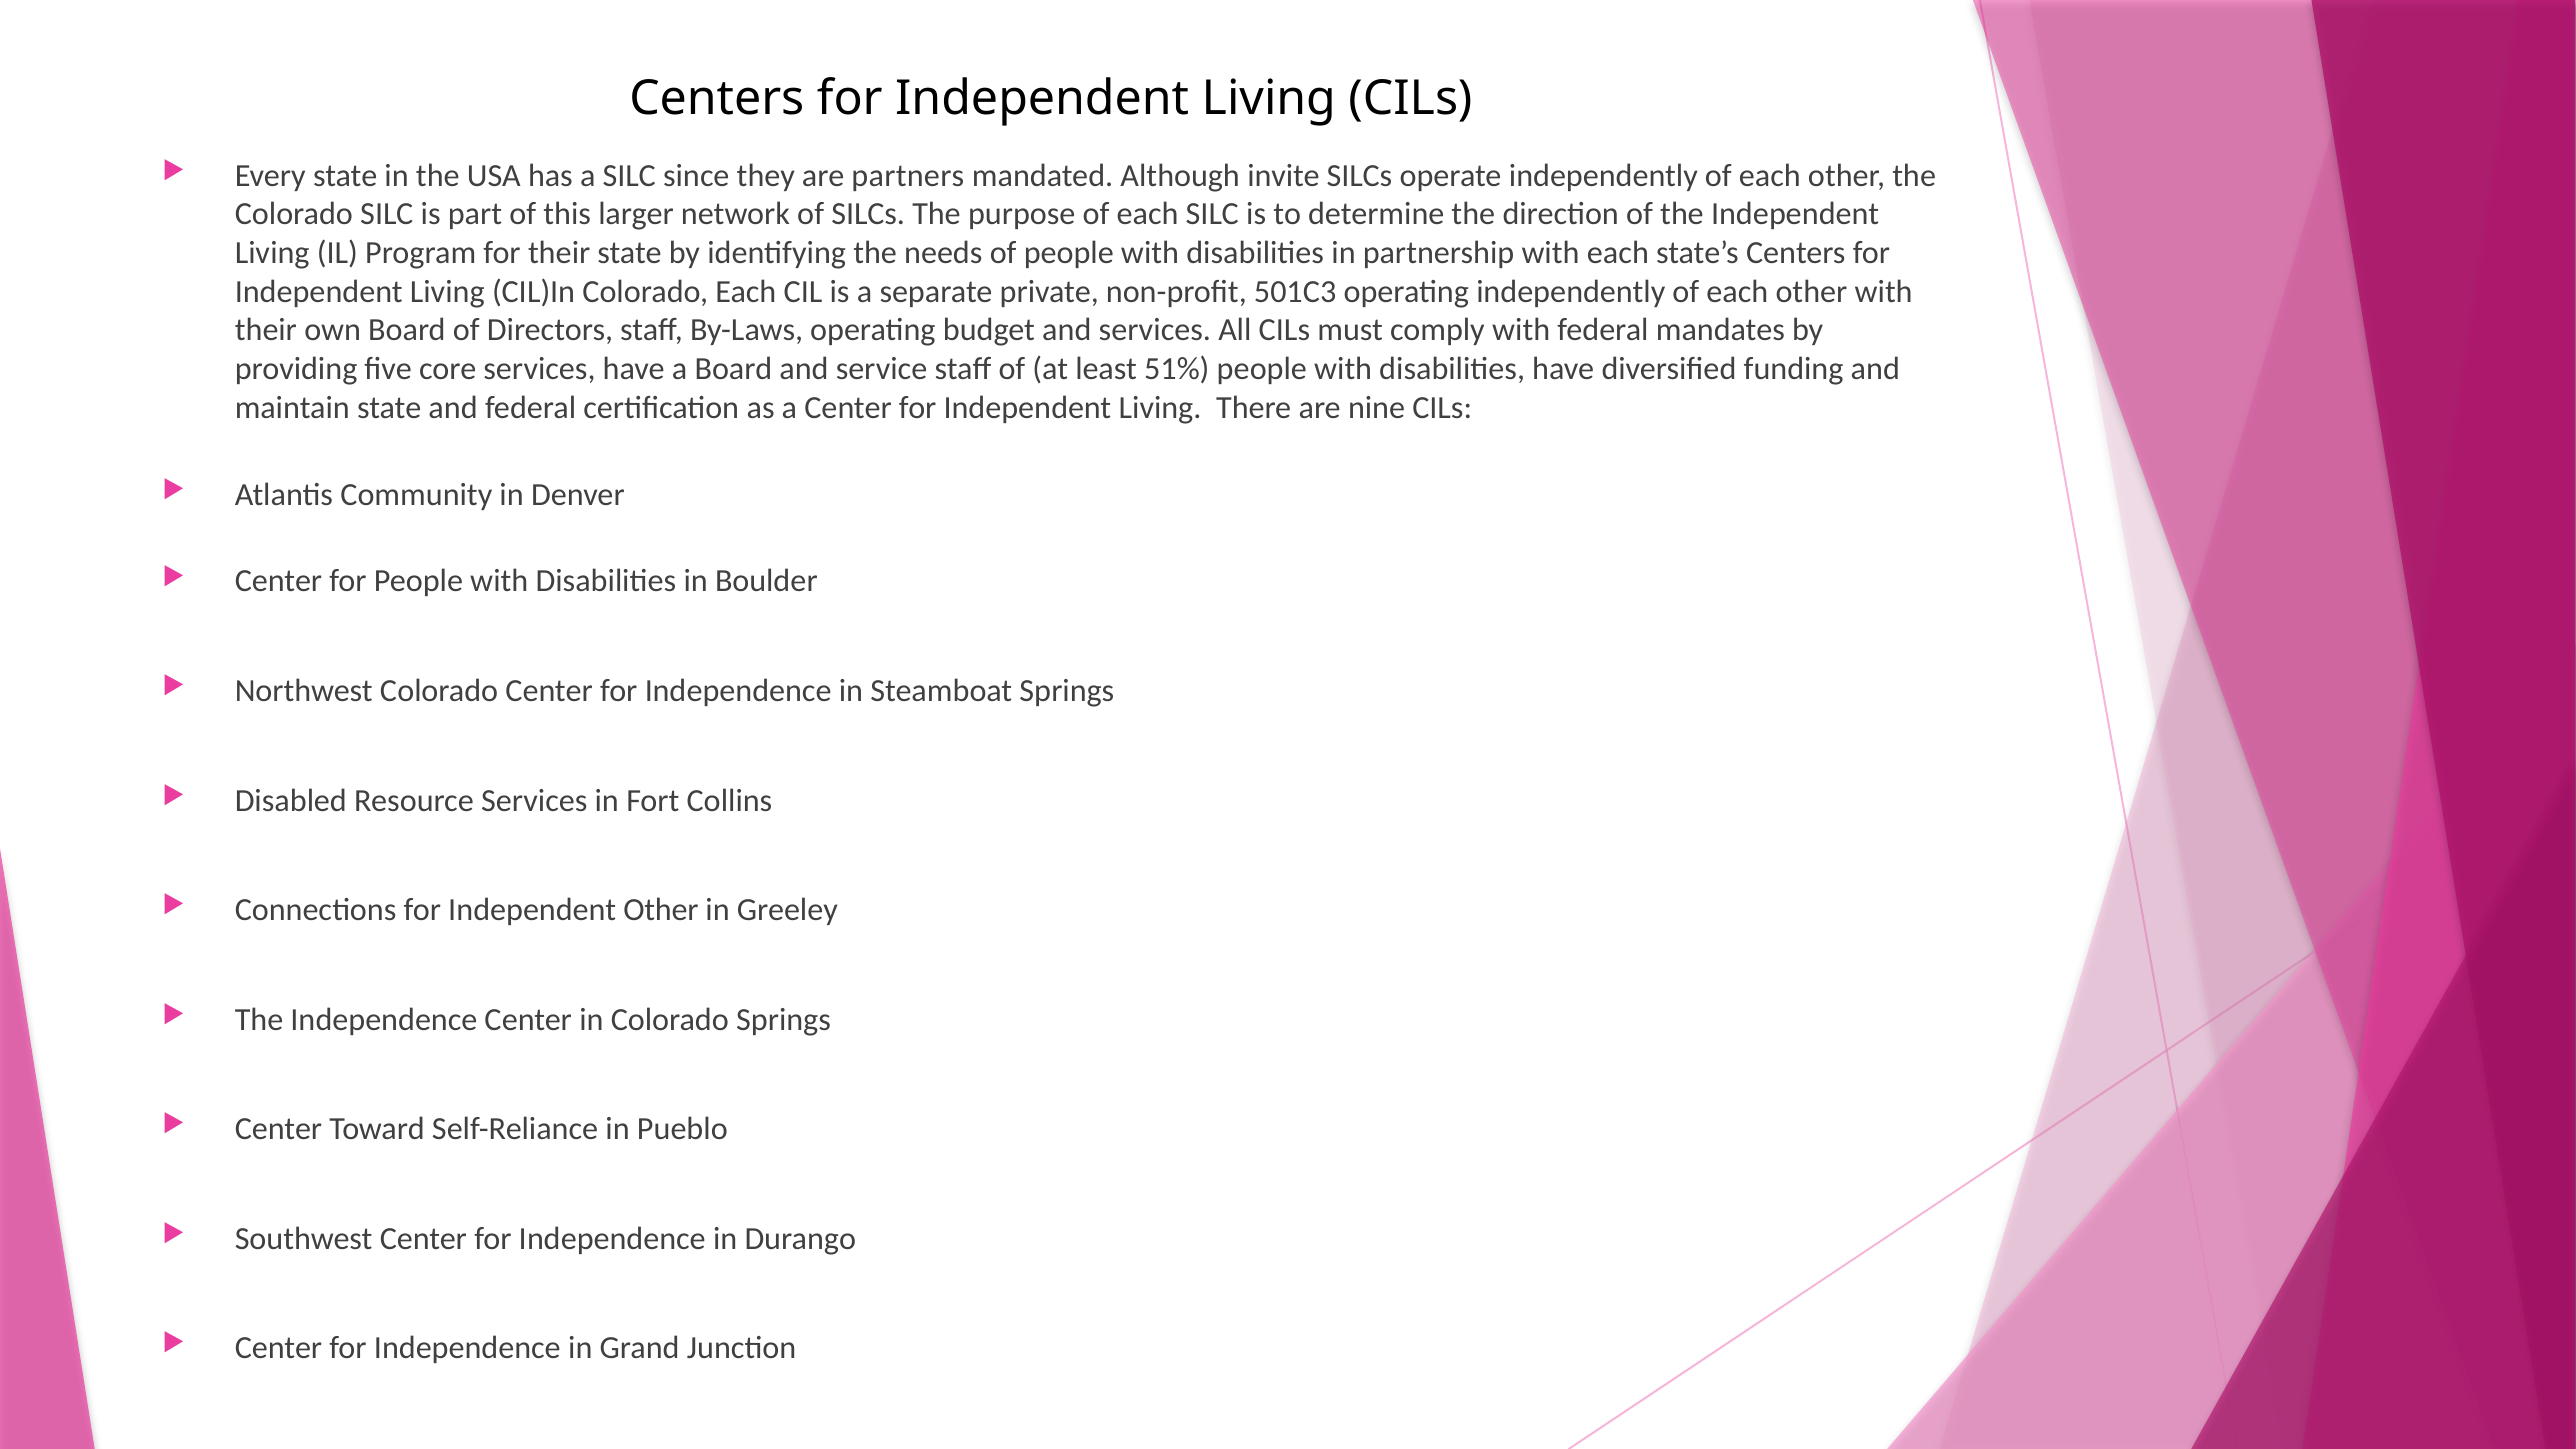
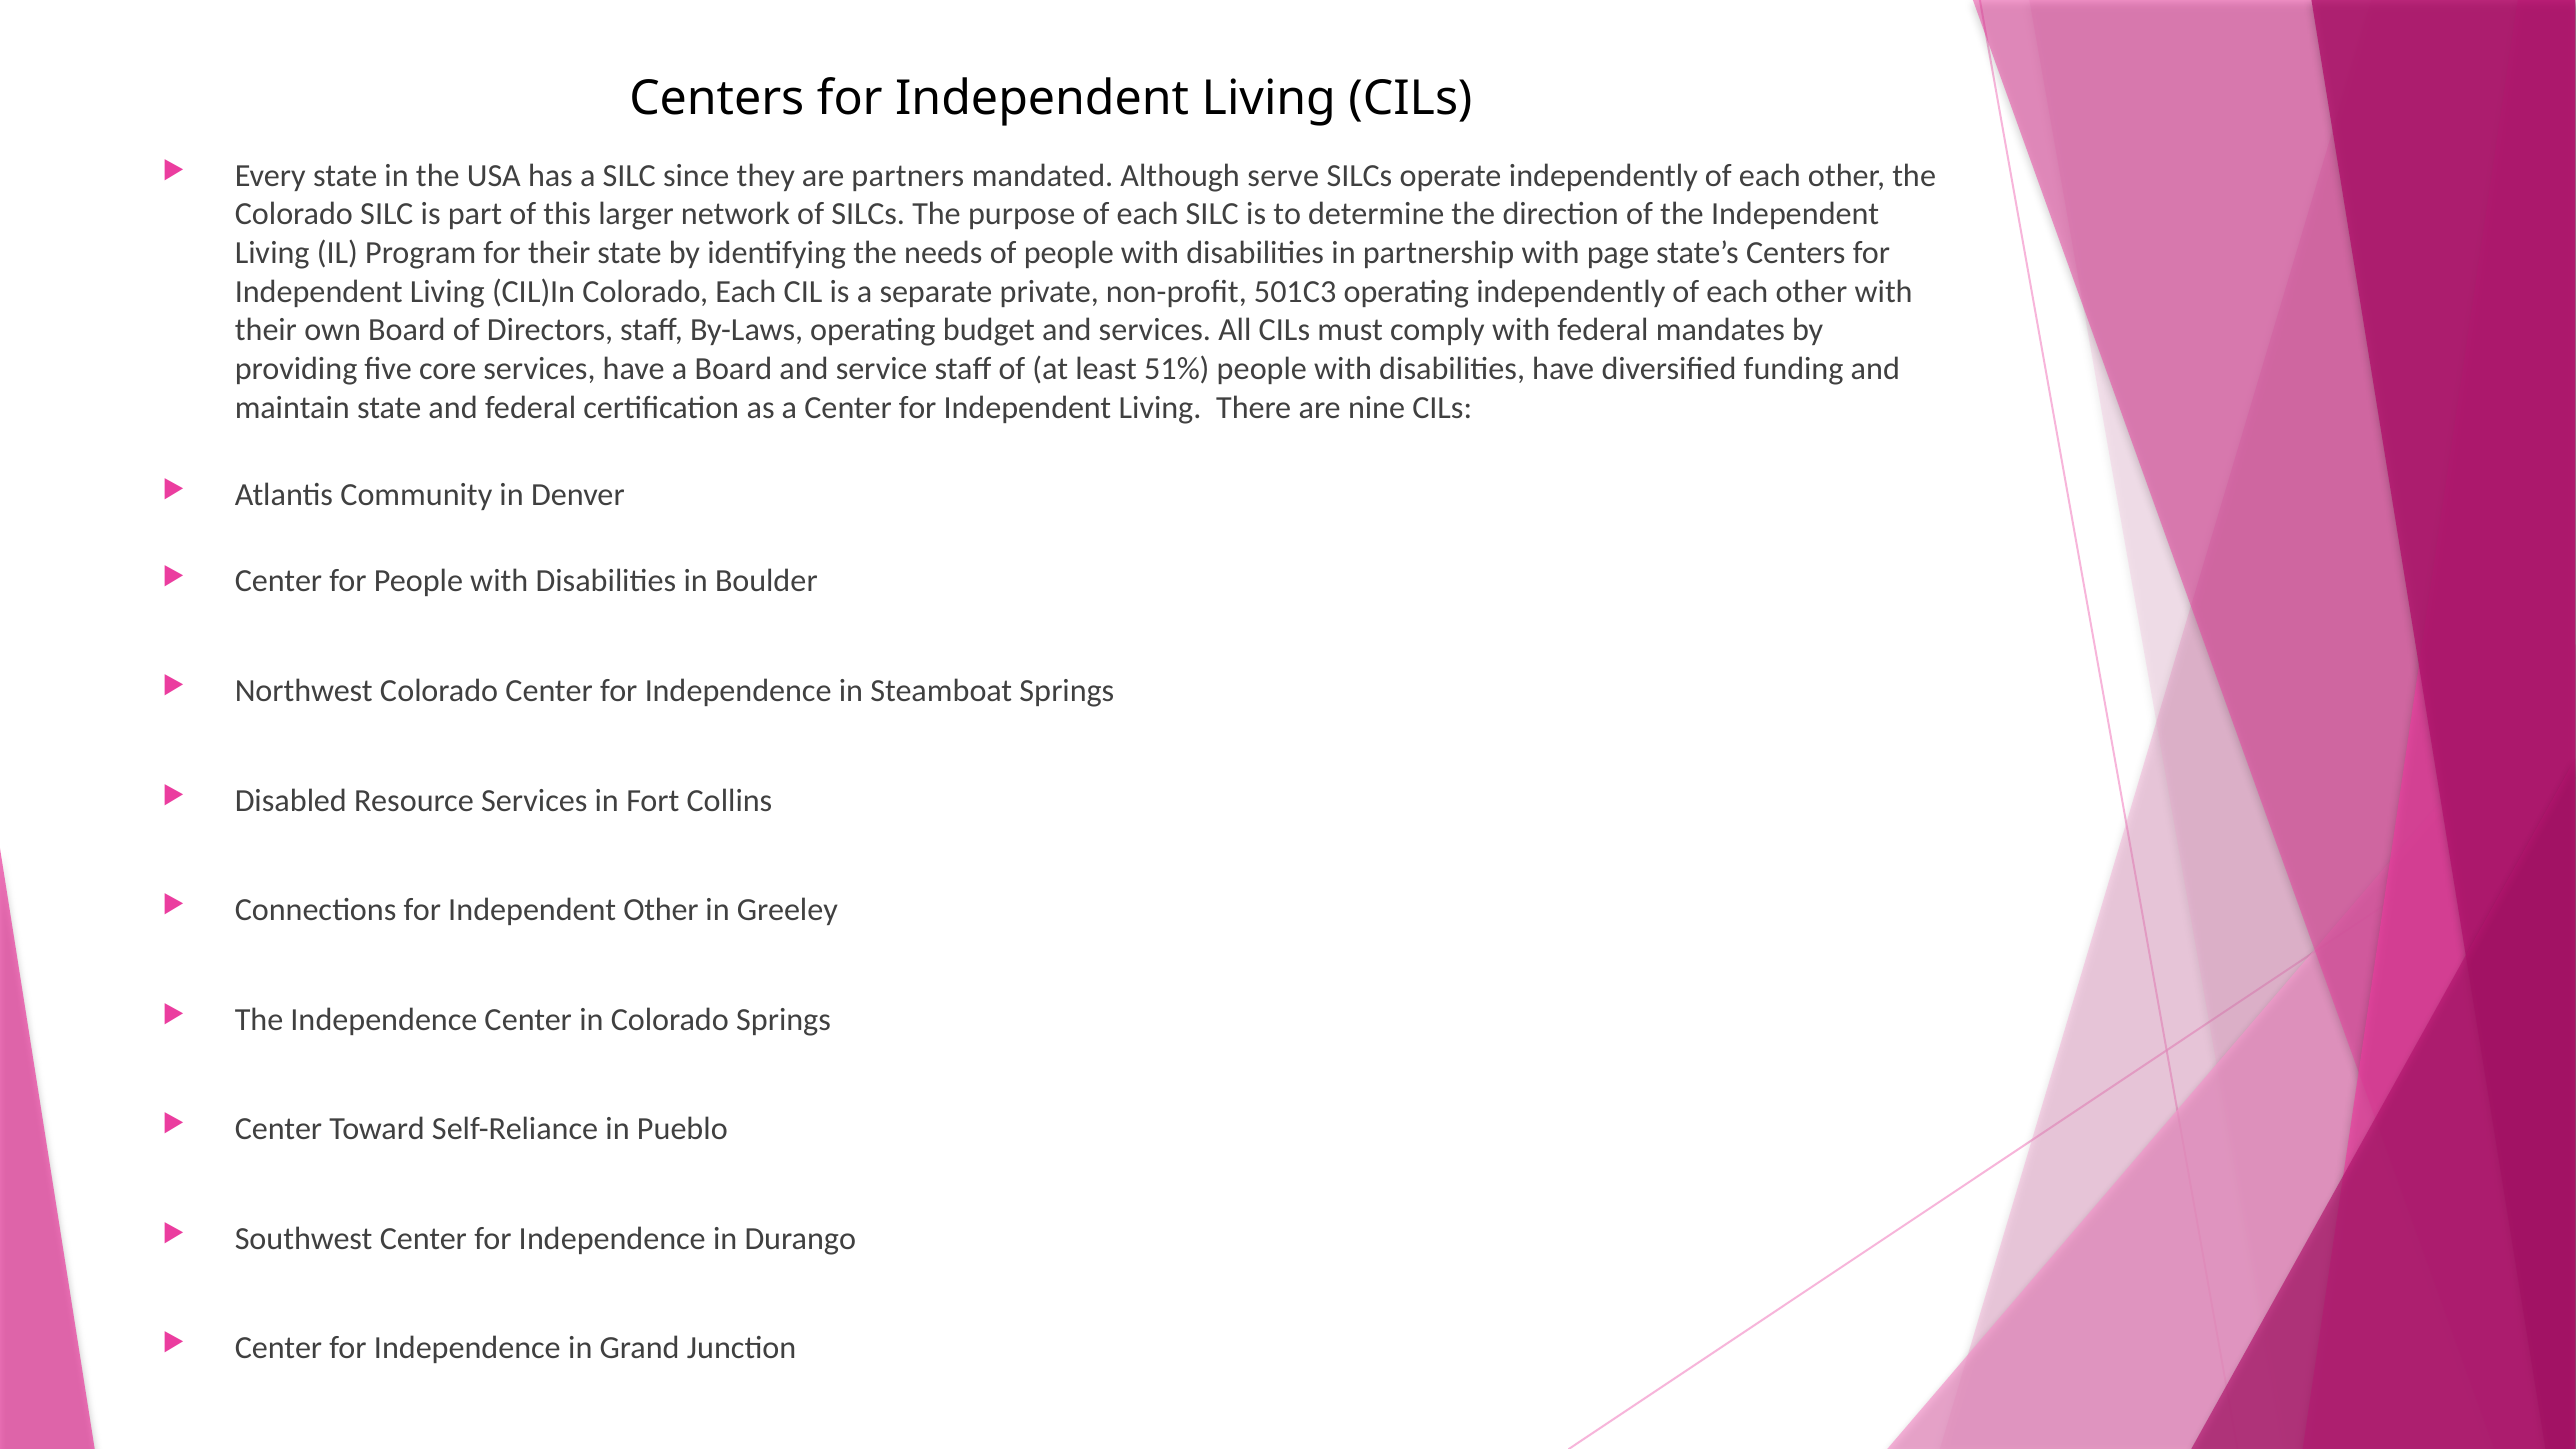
invite: invite -> serve
with each: each -> page
